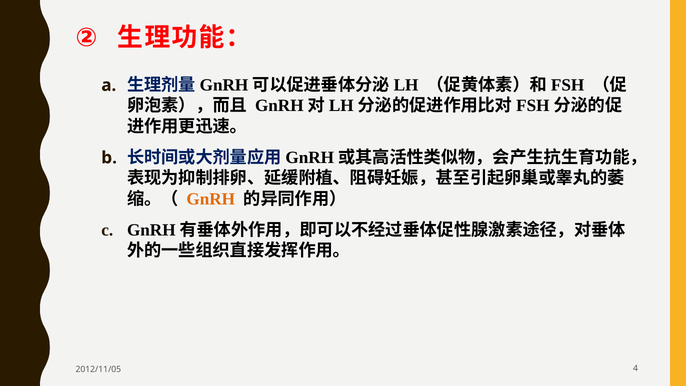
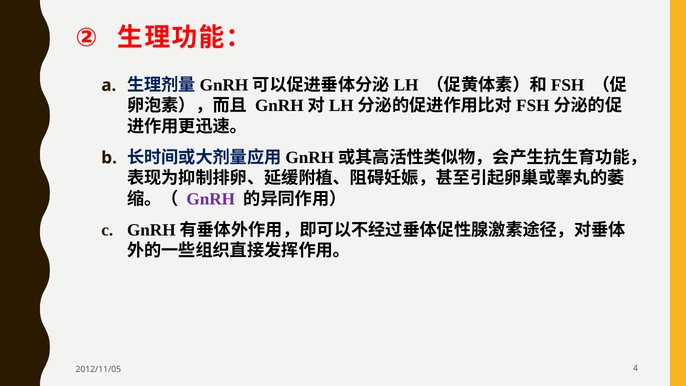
GnRH colour: orange -> purple
